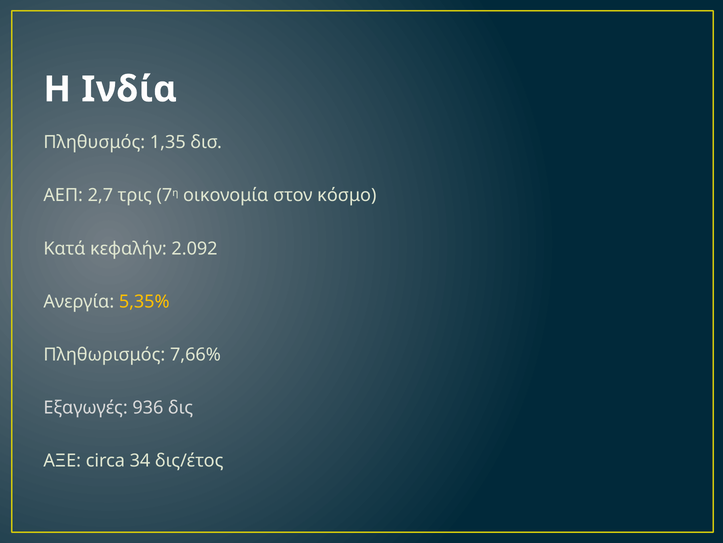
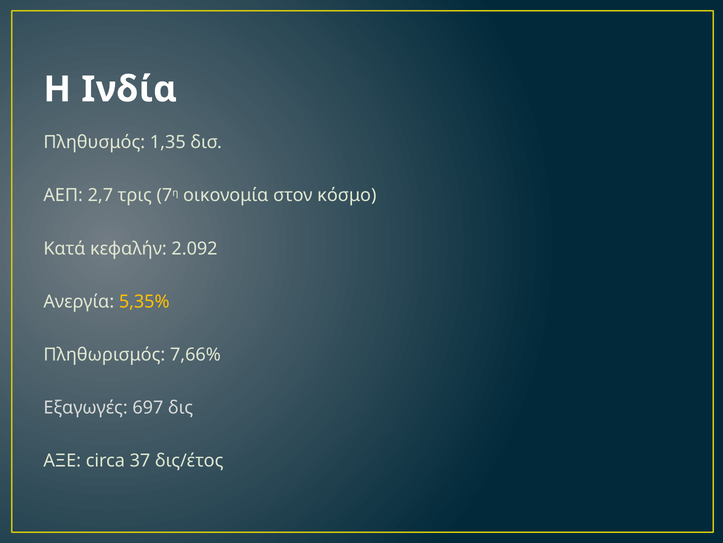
936: 936 -> 697
34: 34 -> 37
